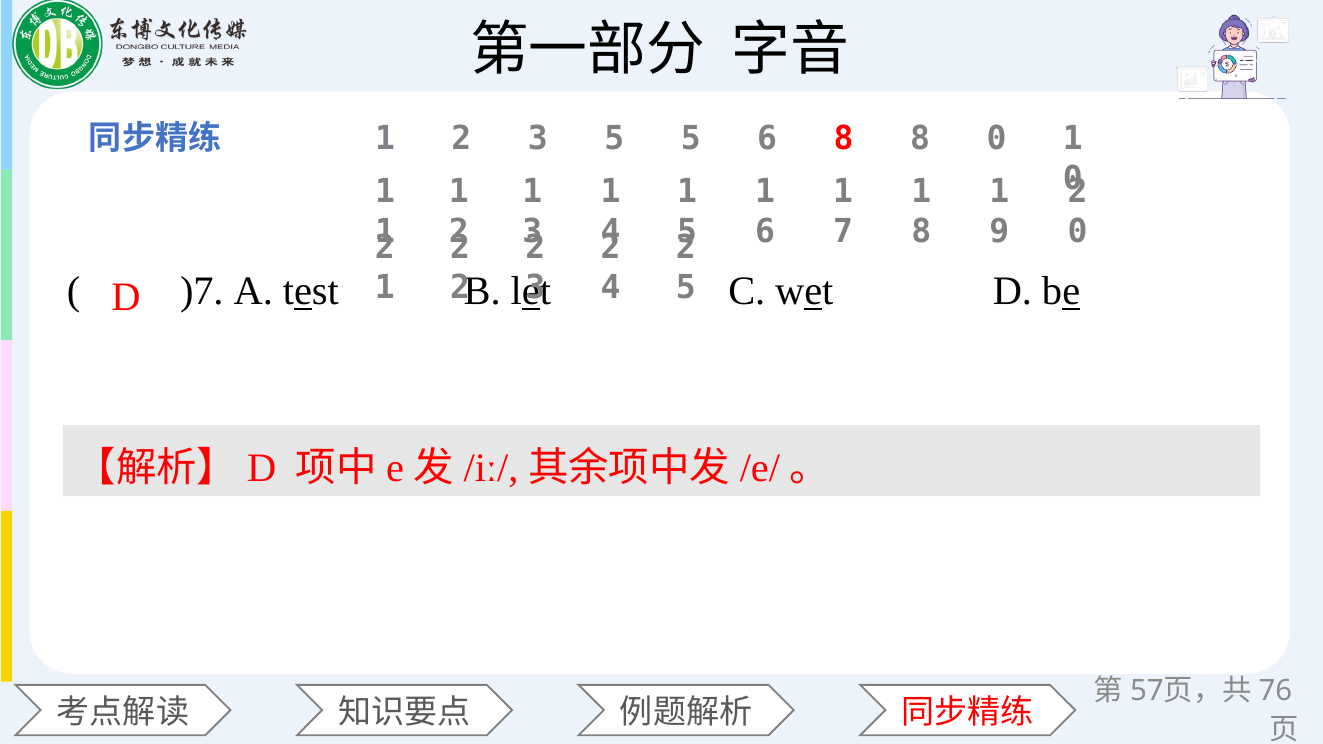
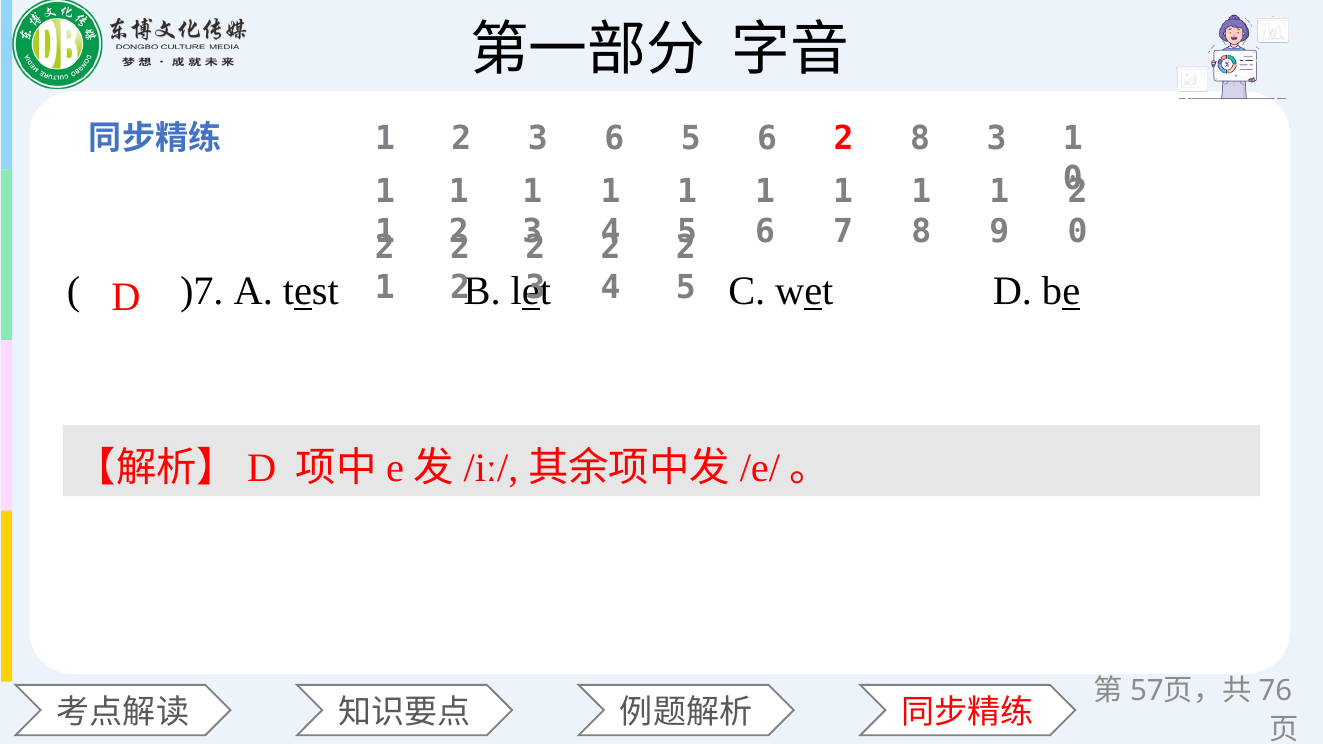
3 5: 5 -> 6
6 8: 8 -> 2
8 0: 0 -> 3
